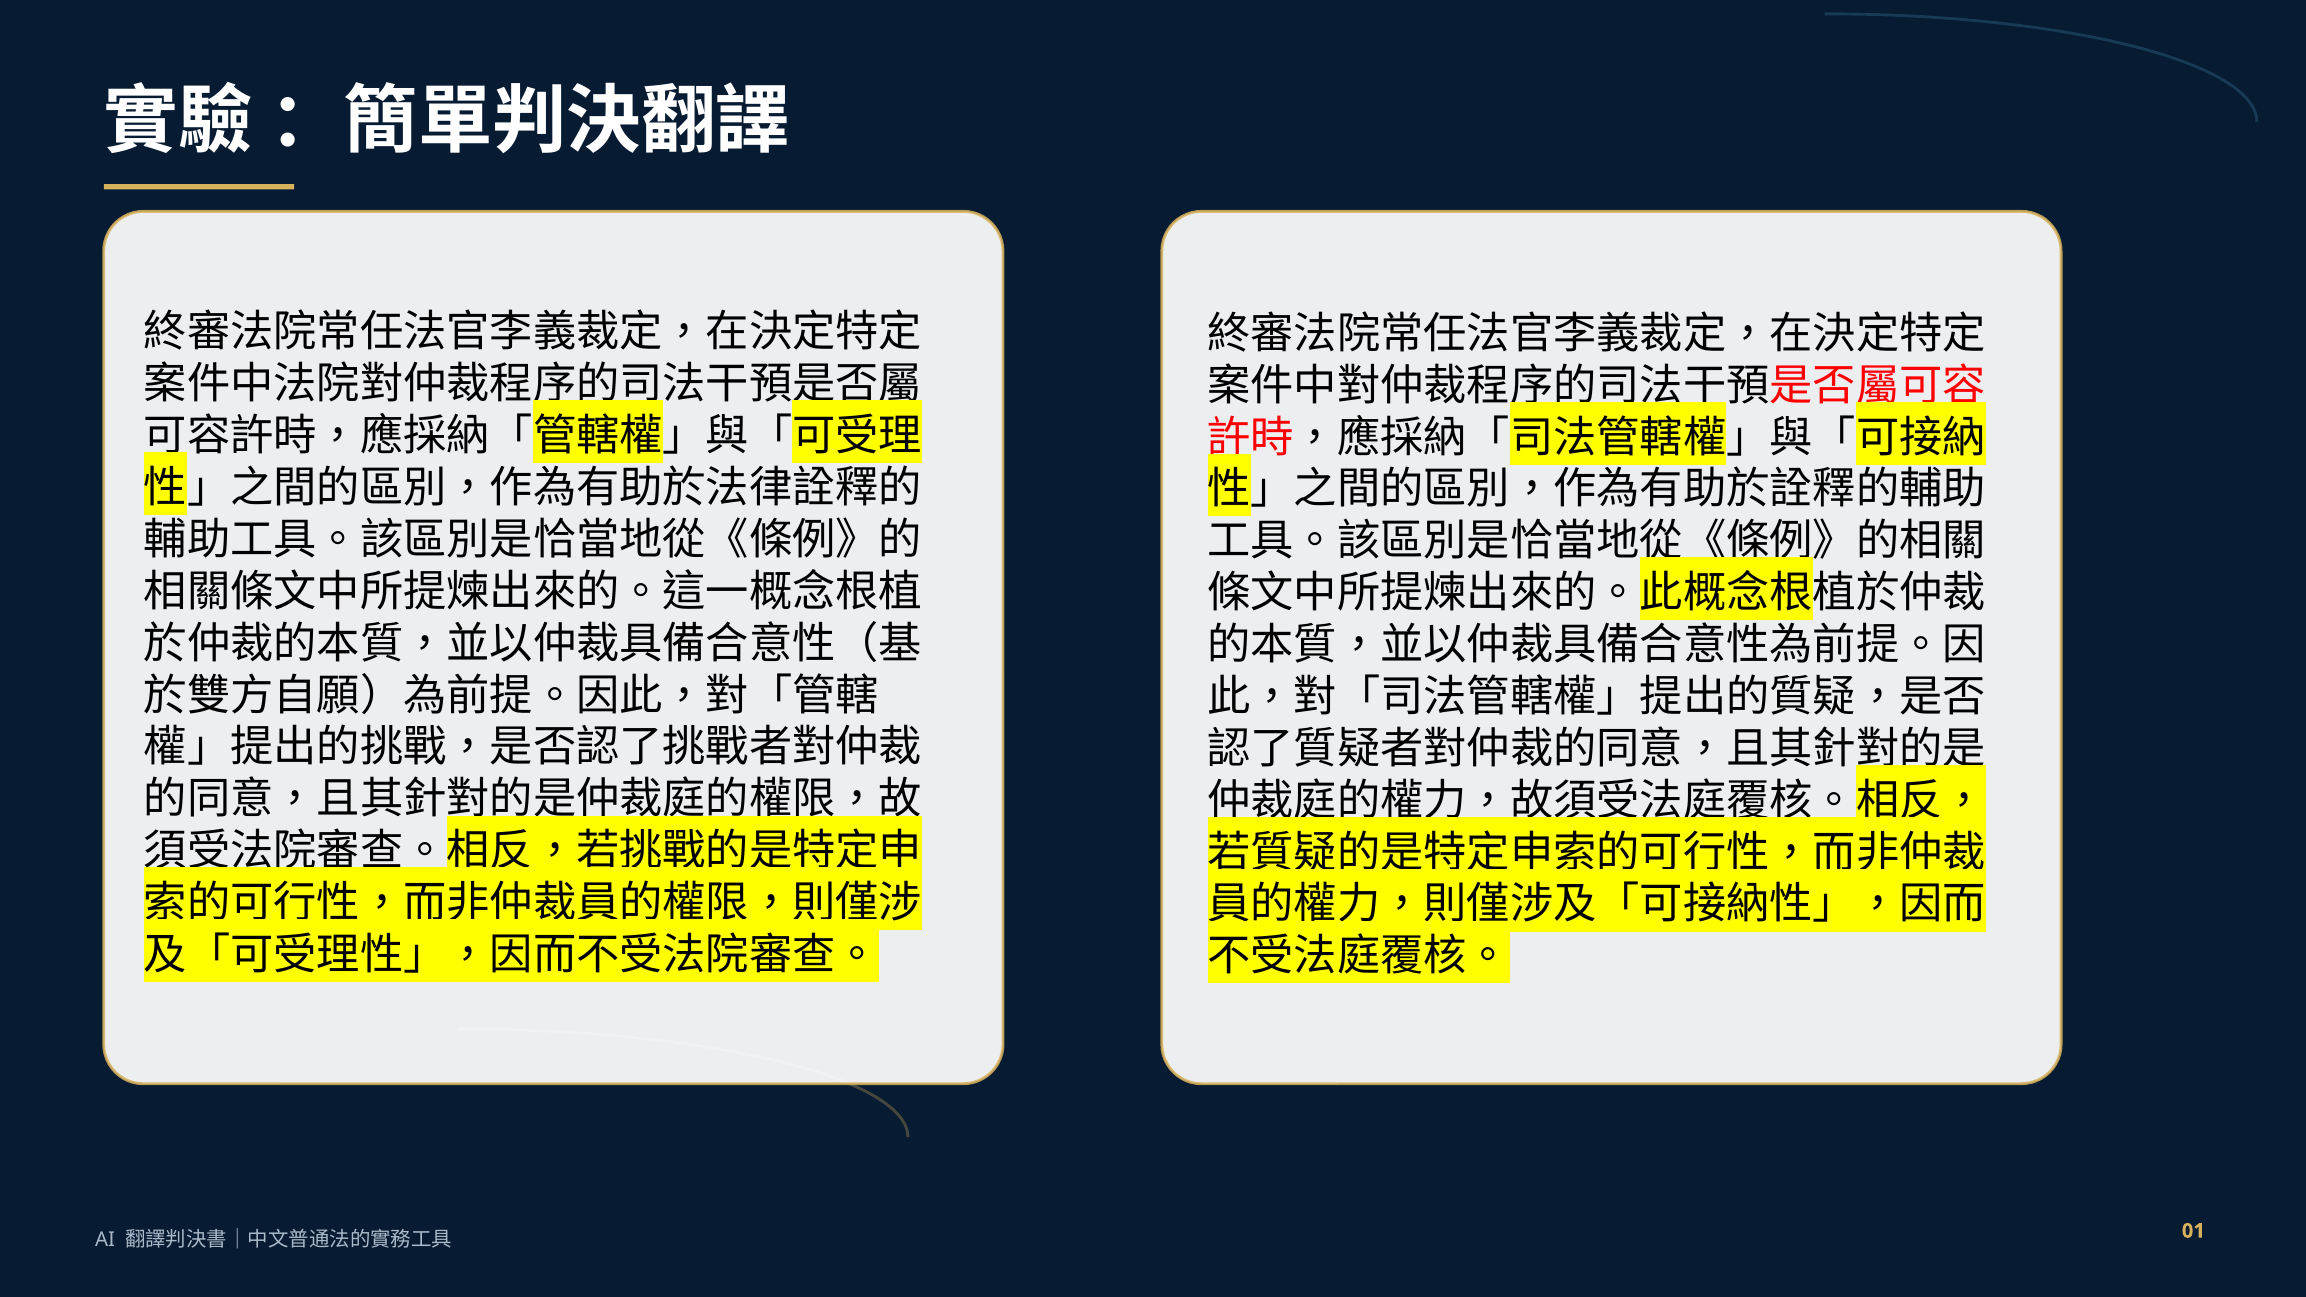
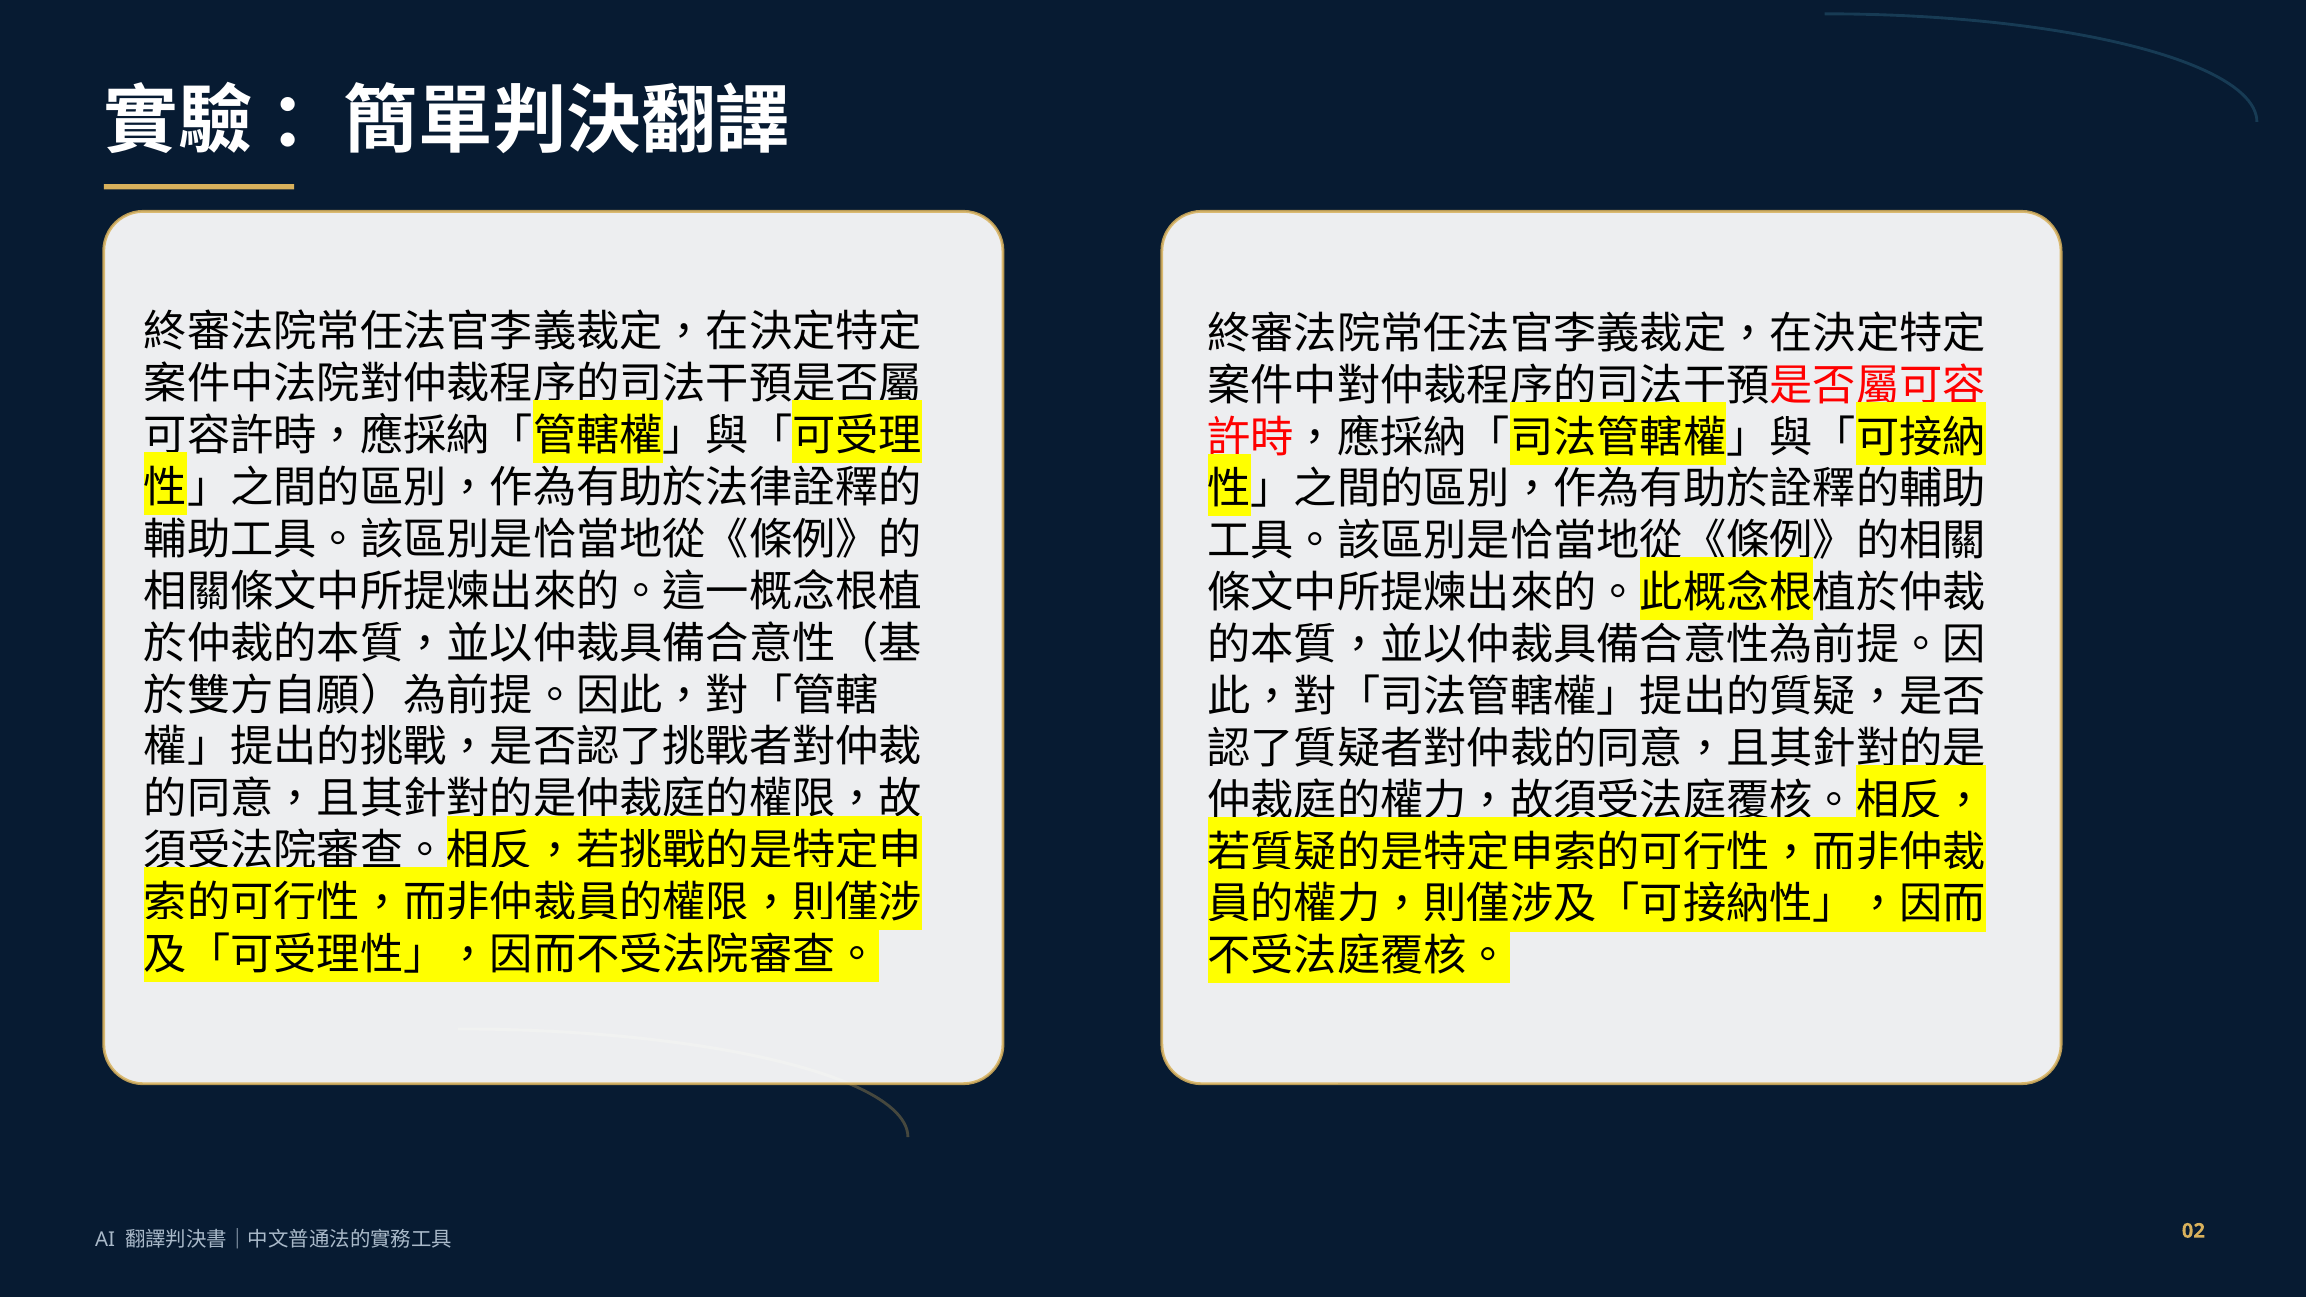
01: 01 -> 02
